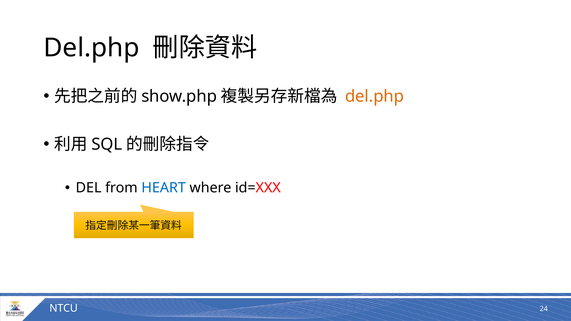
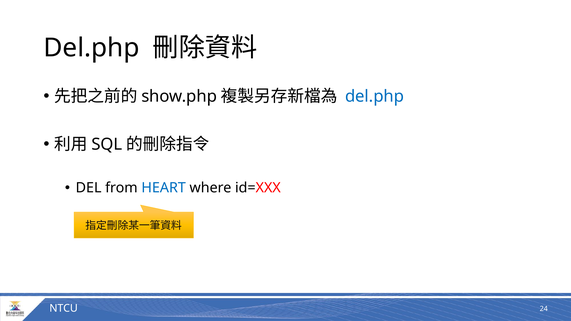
del.php at (375, 97) colour: orange -> blue
